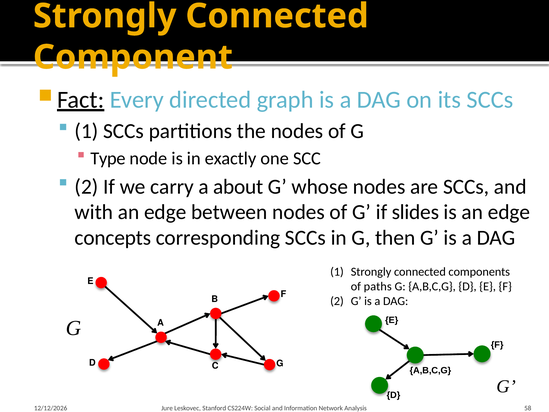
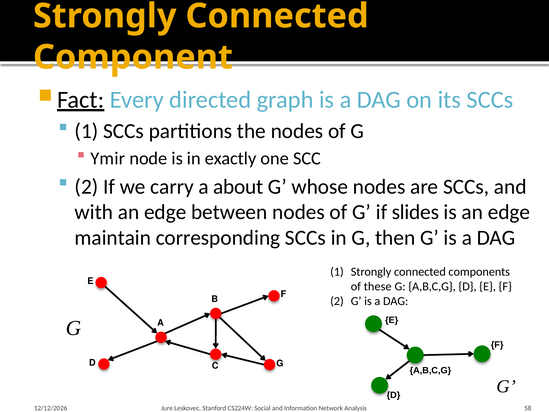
Type: Type -> Ymir
concepts: concepts -> maintain
paths: paths -> these
